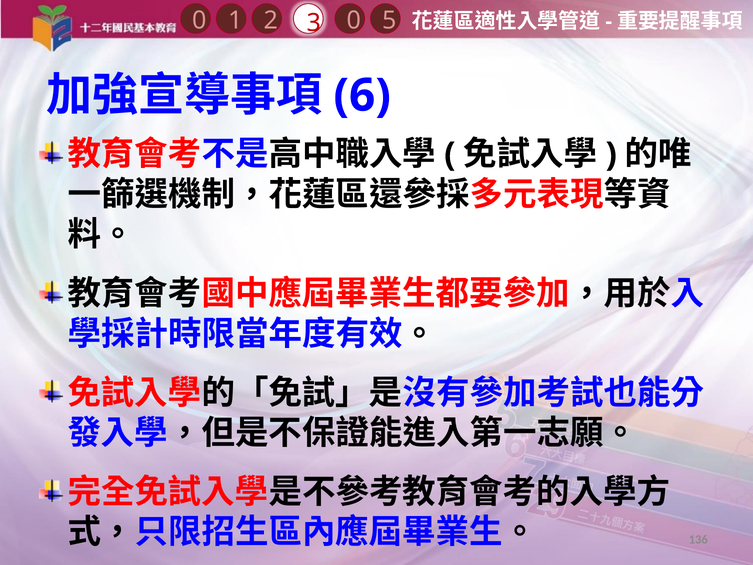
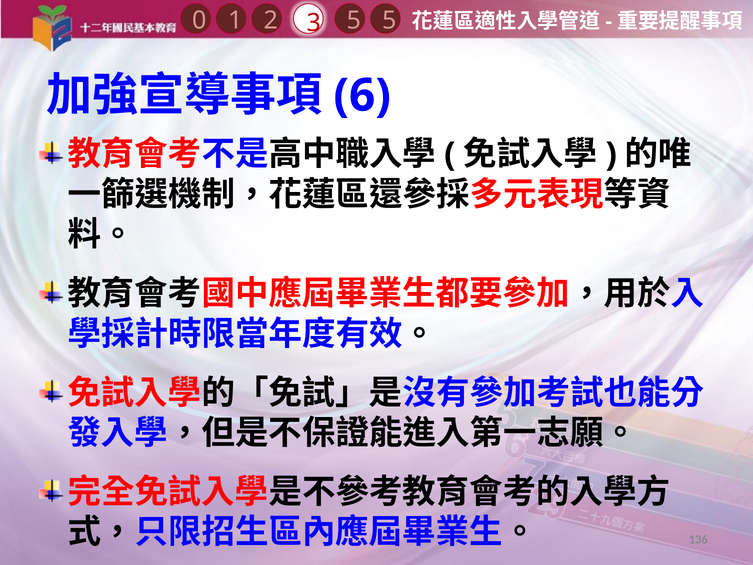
1 0: 0 -> 5
